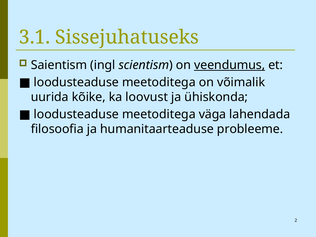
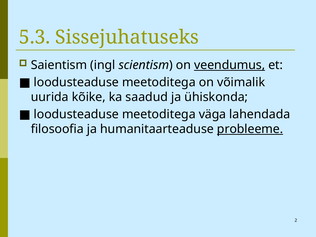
3.1: 3.1 -> 5.3
loovust: loovust -> saadud
probleeme underline: none -> present
